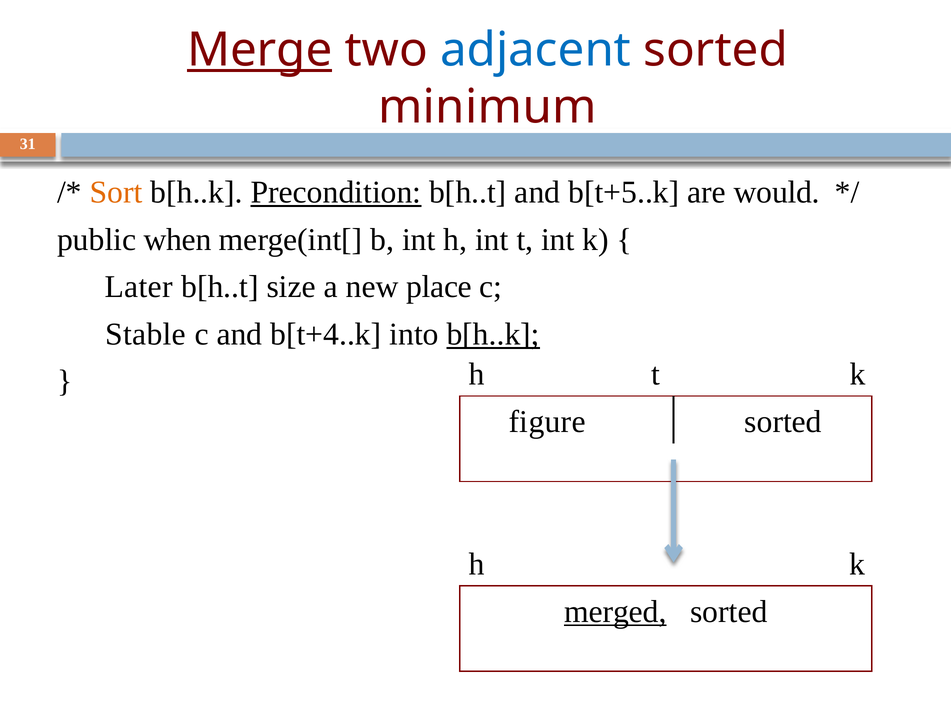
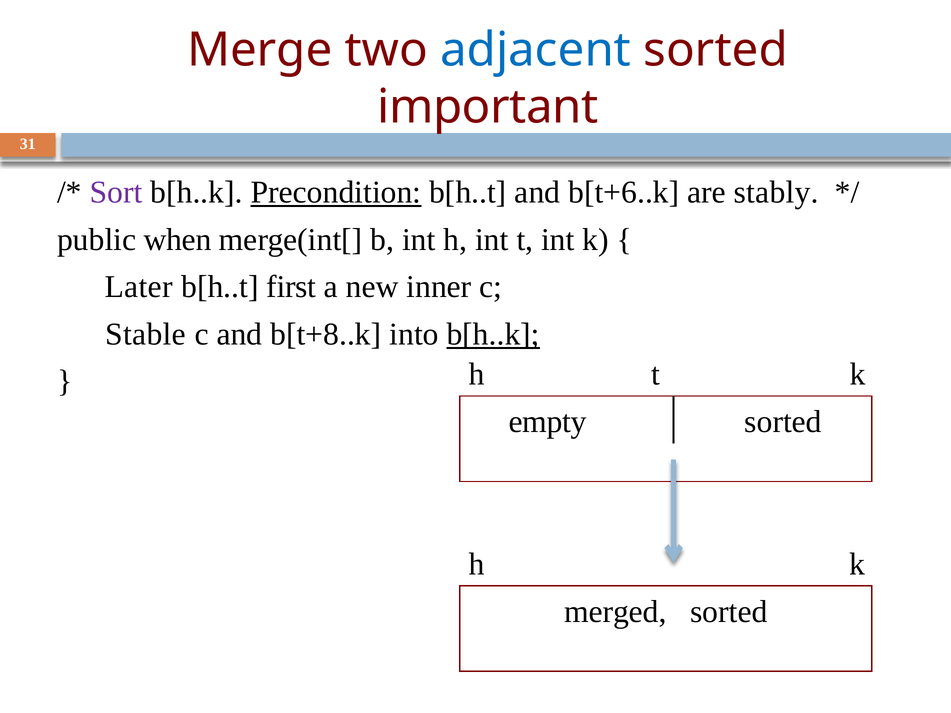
Merge underline: present -> none
minimum: minimum -> important
Sort colour: orange -> purple
b[t+5..k: b[t+5..k -> b[t+6..k
would: would -> stably
size: size -> first
place: place -> inner
b[t+4..k: b[t+4..k -> b[t+8..k
figure: figure -> empty
merged underline: present -> none
